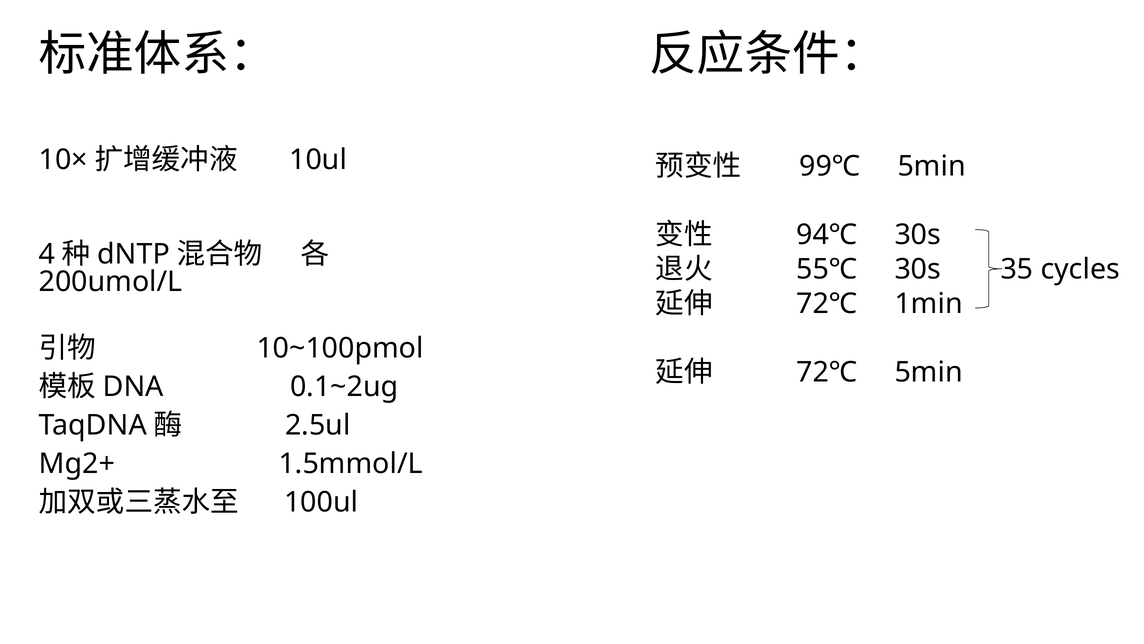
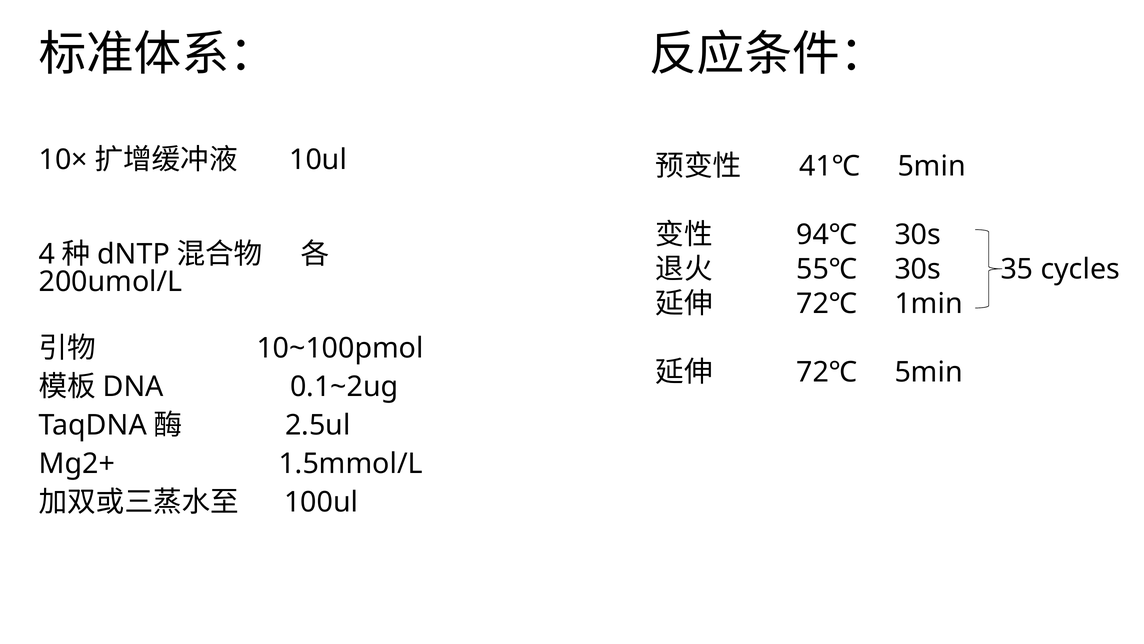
99℃: 99℃ -> 41℃
